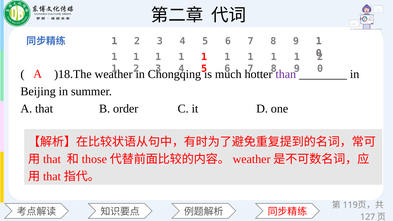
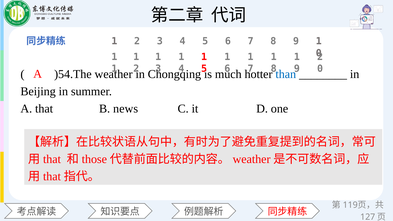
)18.The: )18.The -> )54.The
than colour: purple -> blue
order: order -> news
